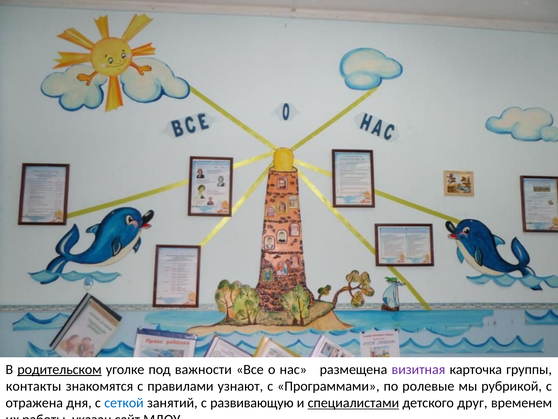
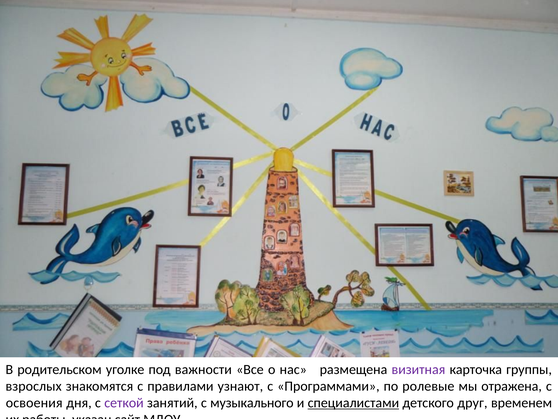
родительском underline: present -> none
контакты: контакты -> взрослых
рубрикой: рубрикой -> отражена
отражена: отражена -> освоения
сеткой colour: blue -> purple
развивающую: развивающую -> музыкального
